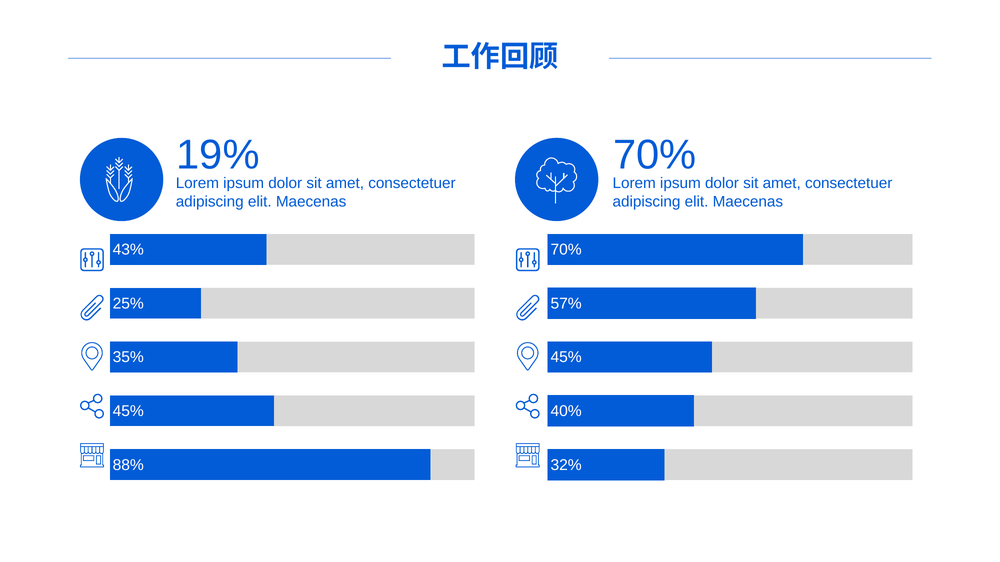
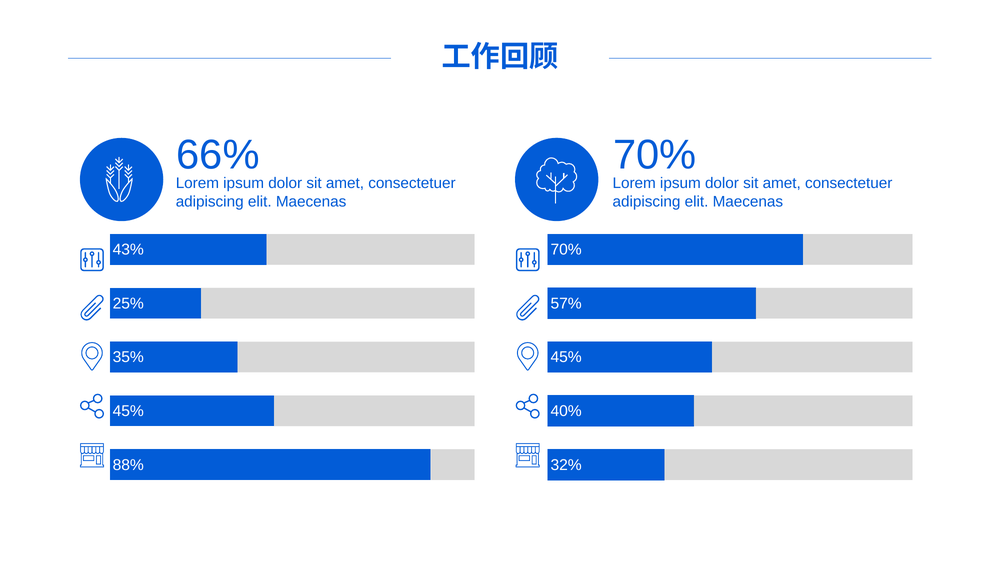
19%: 19% -> 66%
